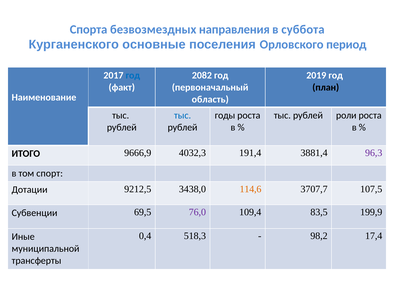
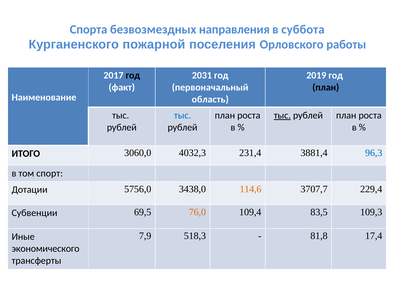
основные: основные -> пожарной
период: период -> работы
год at (133, 75) colour: blue -> black
2082: 2082 -> 2031
годы at (225, 115): годы -> план
тыс at (282, 115) underline: none -> present
роли at (346, 115): роли -> план
9666,9: 9666,9 -> 3060,0
191,4: 191,4 -> 231,4
96,3 colour: purple -> blue
9212,5: 9212,5 -> 5756,0
107,5: 107,5 -> 229,4
76,0 colour: purple -> orange
199,9: 199,9 -> 109,3
0,4: 0,4 -> 7,9
98,2: 98,2 -> 81,8
муниципальной: муниципальной -> экономического
